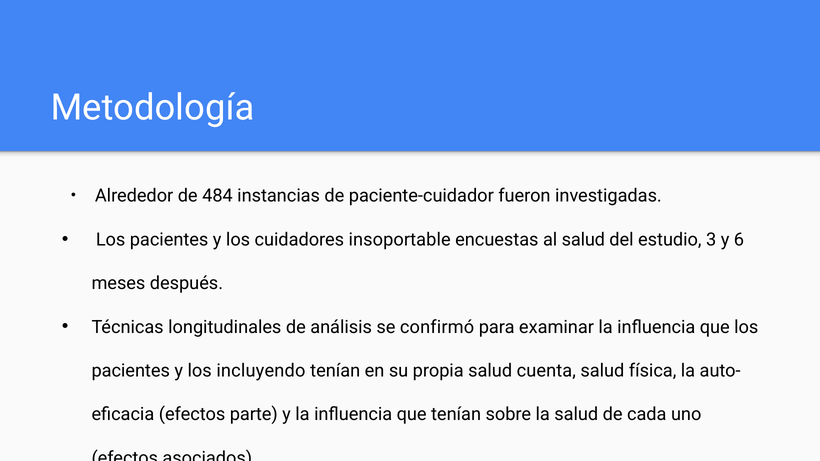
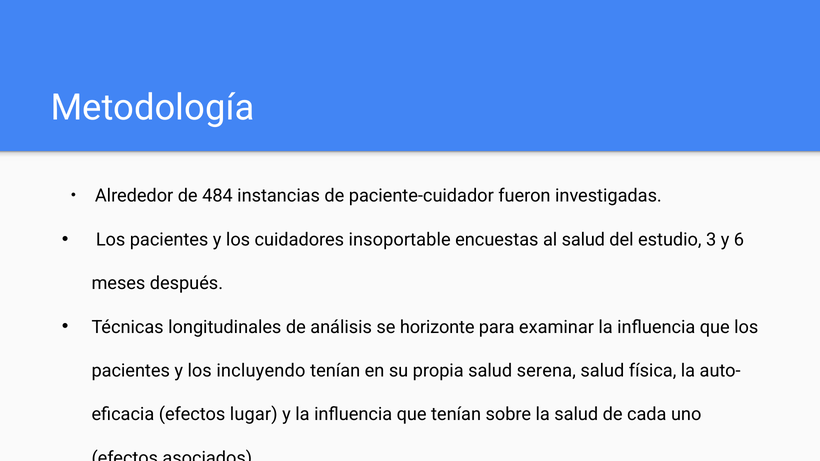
confirmó: confirmó -> horizonte
cuenta: cuenta -> serena
parte: parte -> lugar
